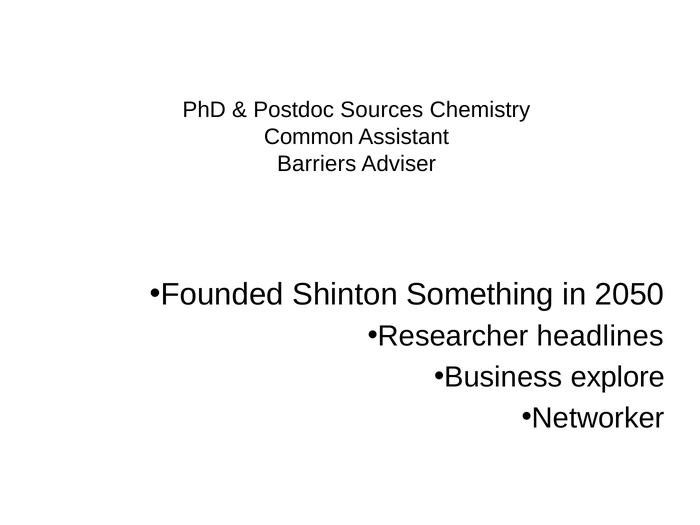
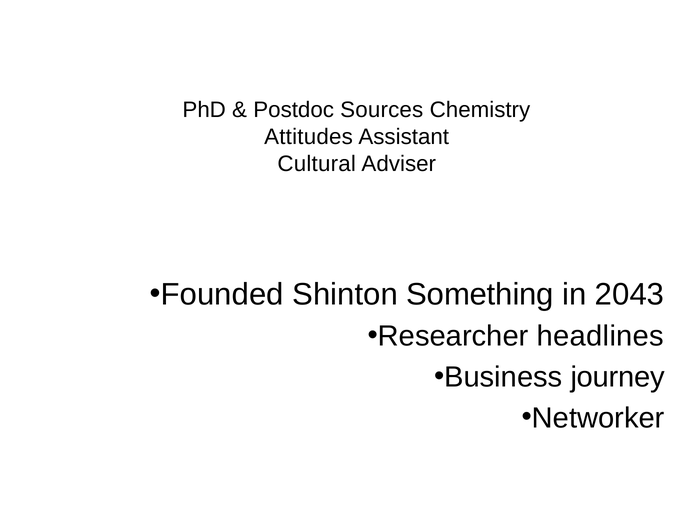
Common: Common -> Attitudes
Barriers: Barriers -> Cultural
2050: 2050 -> 2043
explore: explore -> journey
